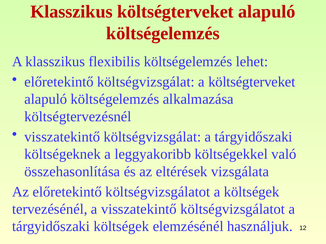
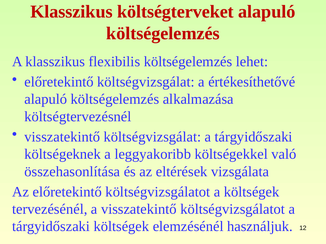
a költségterveket: költségterveket -> értékesíthetővé
